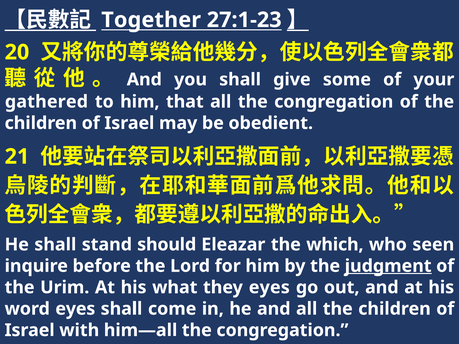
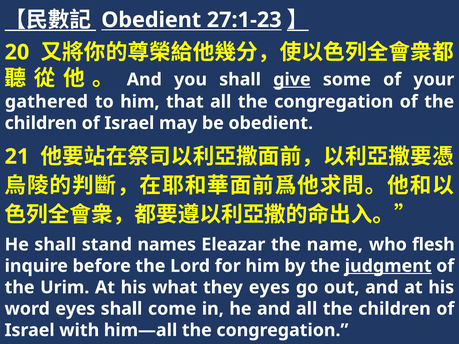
Together at (151, 20): Together -> Obedient
give underline: none -> present
should: should -> names
which: which -> name
seen: seen -> flesh
